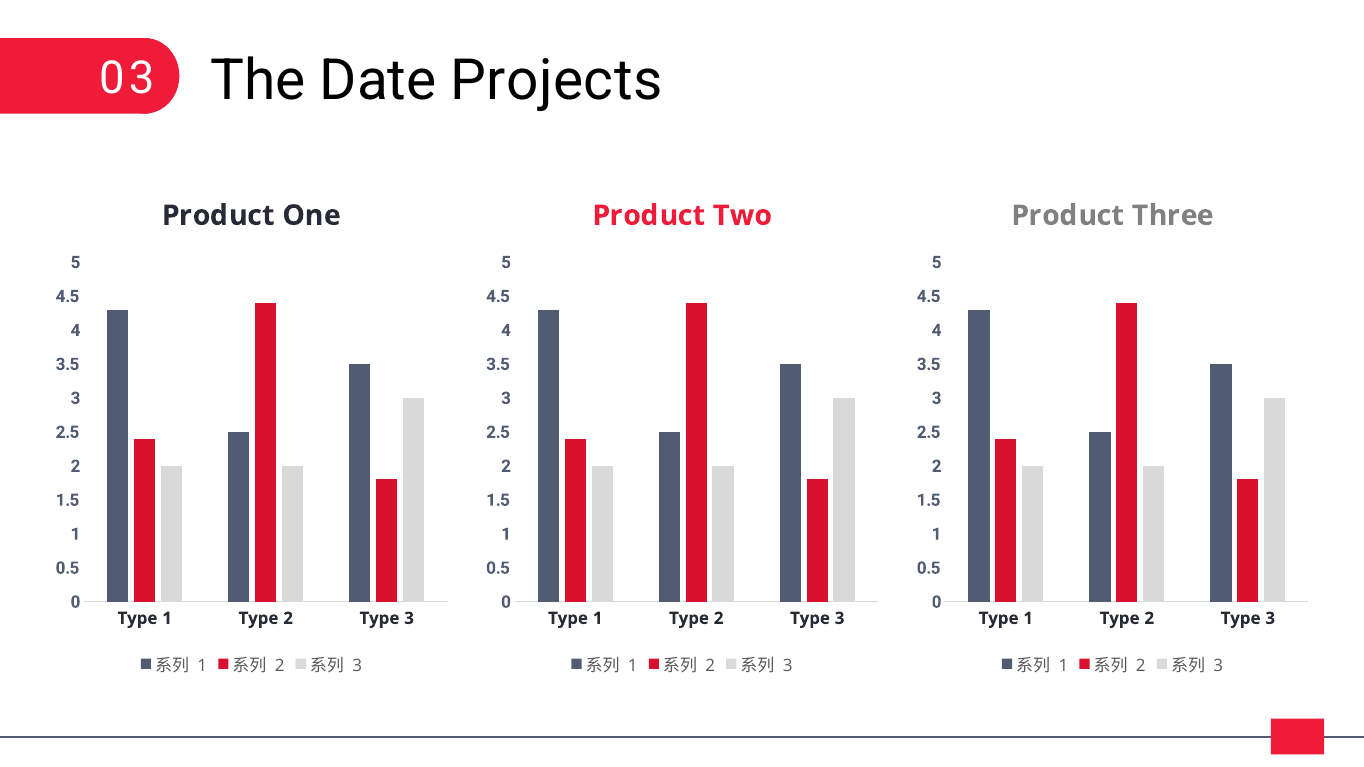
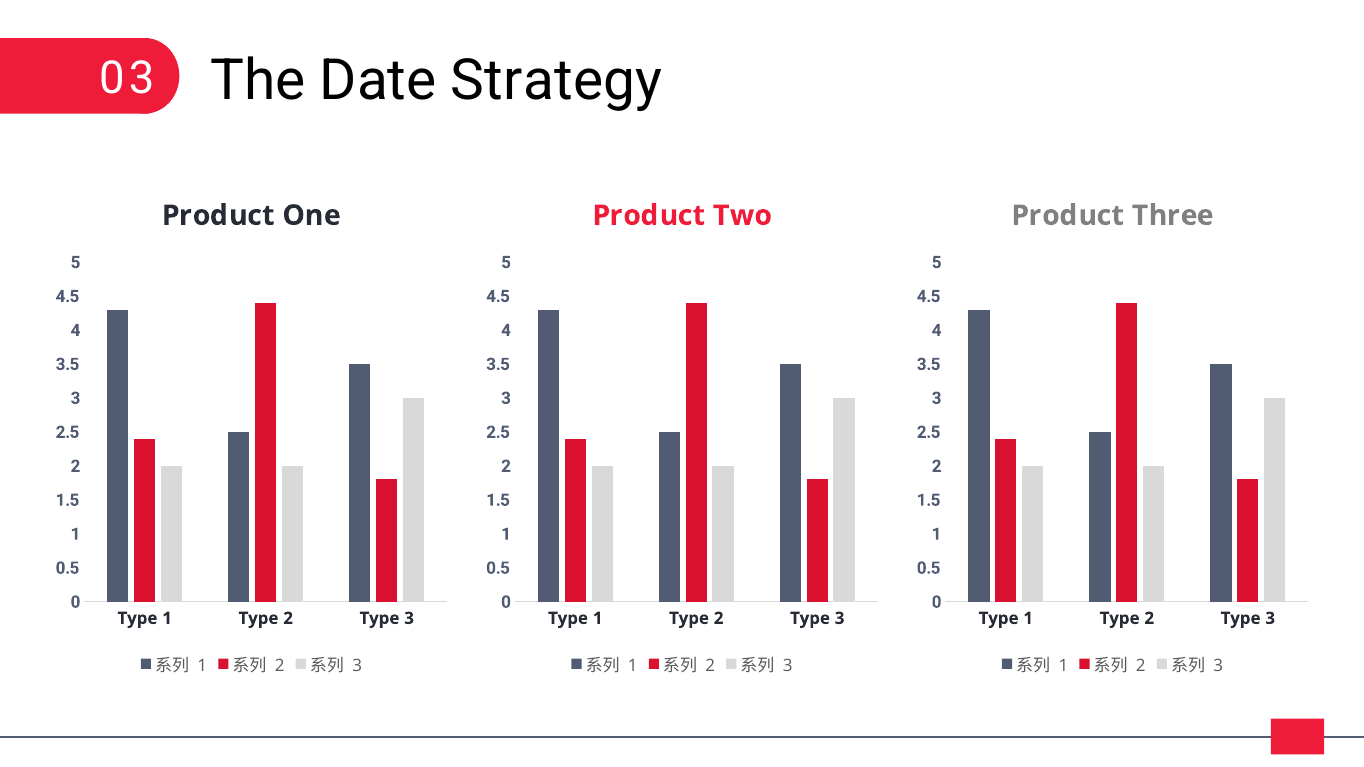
Projects: Projects -> Strategy
